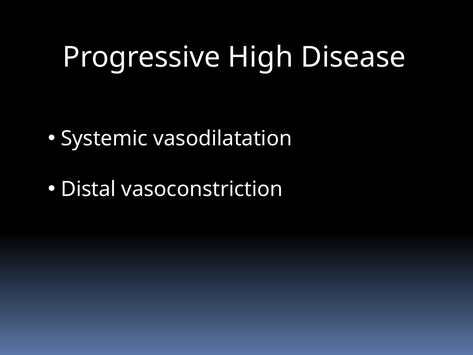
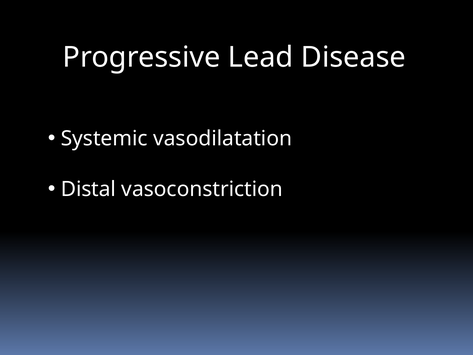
High: High -> Lead
